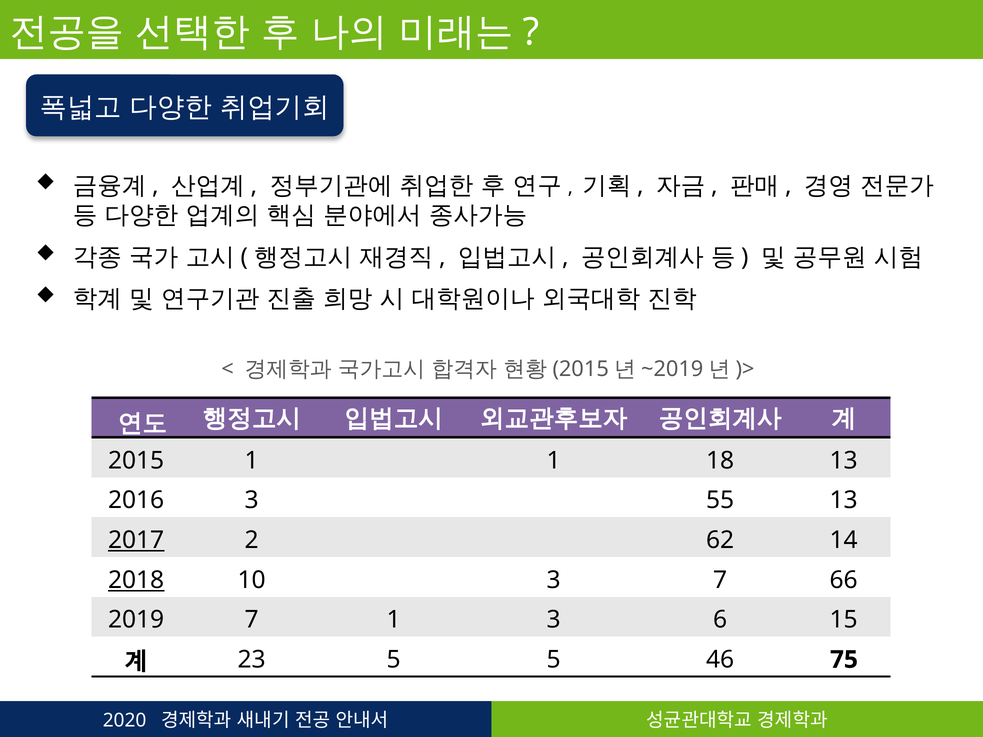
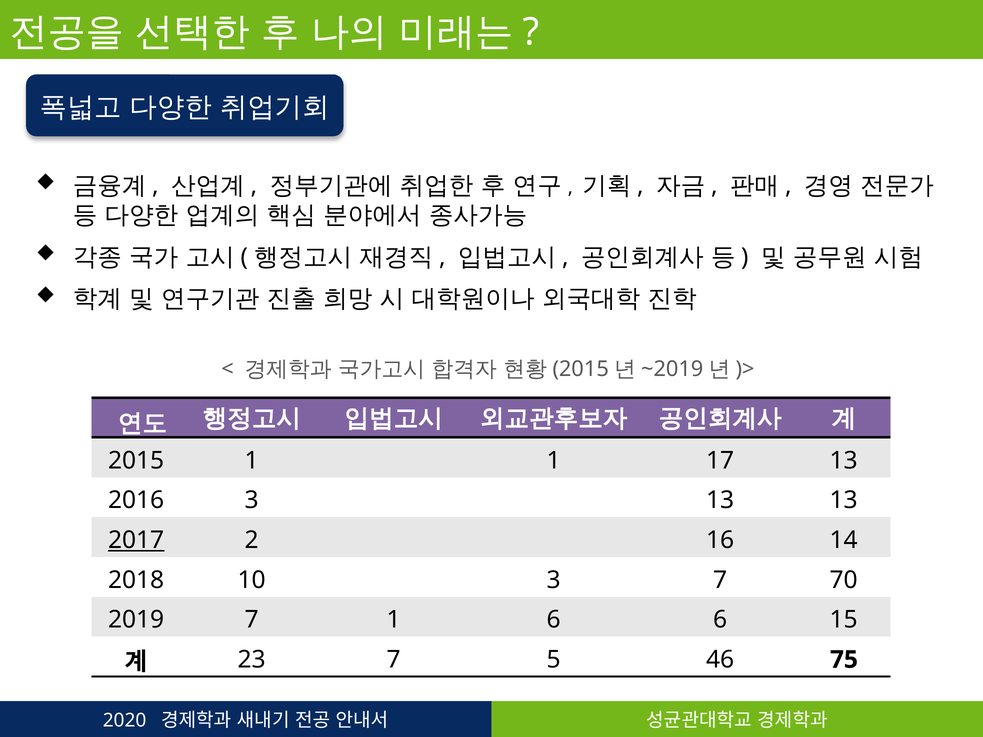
18: 18 -> 17
3 55: 55 -> 13
62: 62 -> 16
2018 underline: present -> none
66: 66 -> 70
1 3: 3 -> 6
23 5: 5 -> 7
